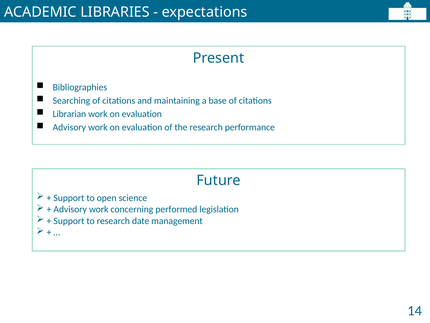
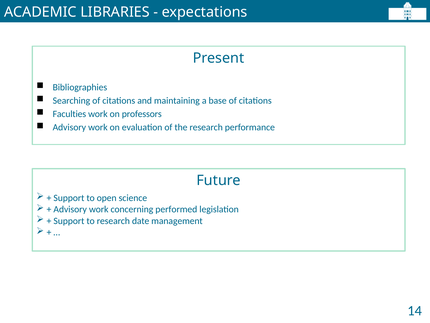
Librarian: Librarian -> Faculties
evaluation at (142, 114): evaluation -> professors
